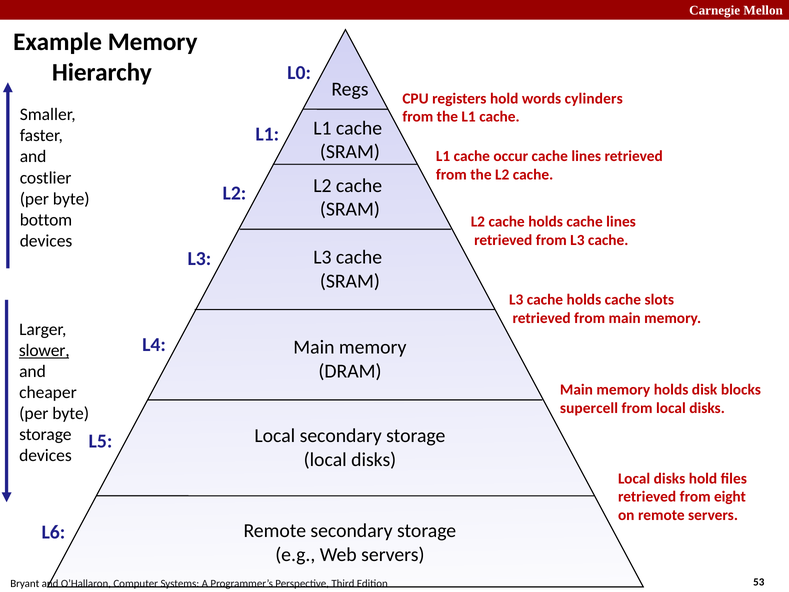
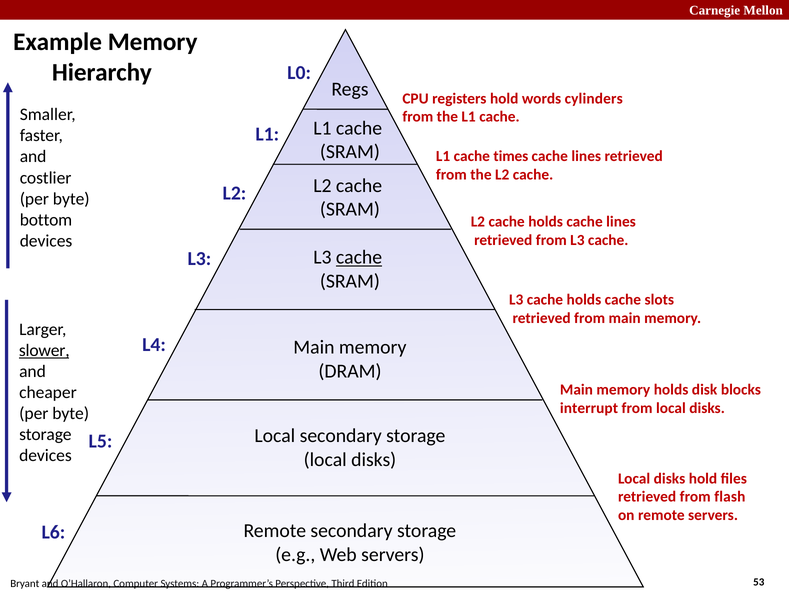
occur: occur -> times
cache at (359, 257) underline: none -> present
supercell: supercell -> interrupt
eight: eight -> flash
